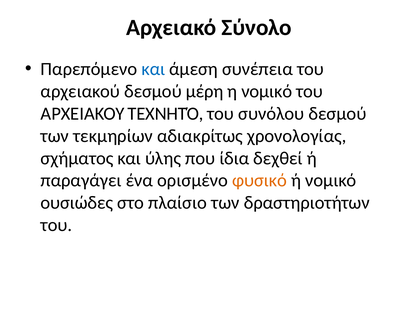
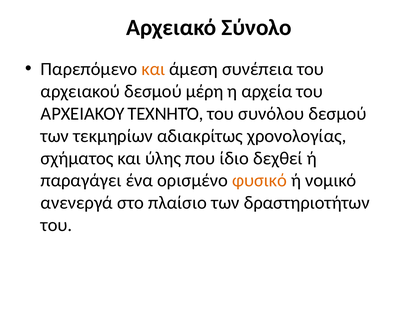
και at (153, 69) colour: blue -> orange
η νομικό: νομικό -> αρχεία
ίδια: ίδια -> ίδιο
ουσιώδες: ουσιώδες -> ανενεργά
